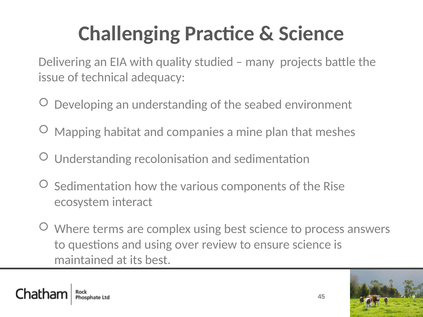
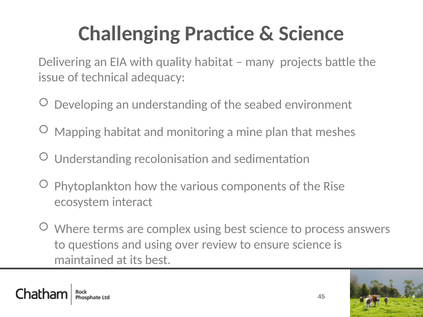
quality studied: studied -> habitat
companies: companies -> monitoring
Sedimentation at (93, 186): Sedimentation -> Phytoplankton
